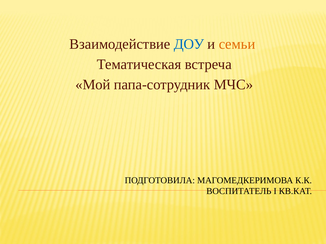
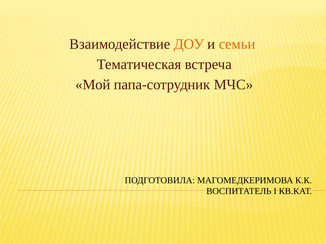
ДОУ colour: blue -> orange
